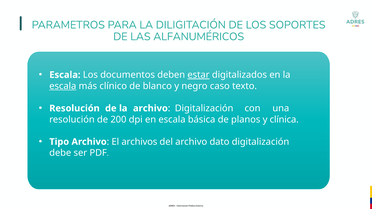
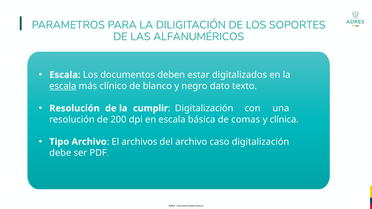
estar underline: present -> none
caso: caso -> dato
la archivo: archivo -> cumplir
planos: planos -> comas
dato: dato -> caso
